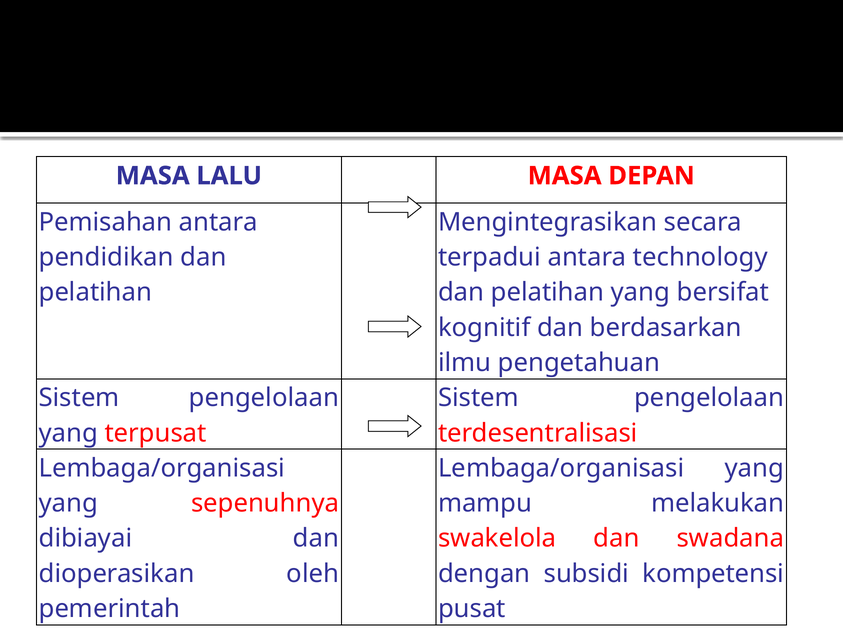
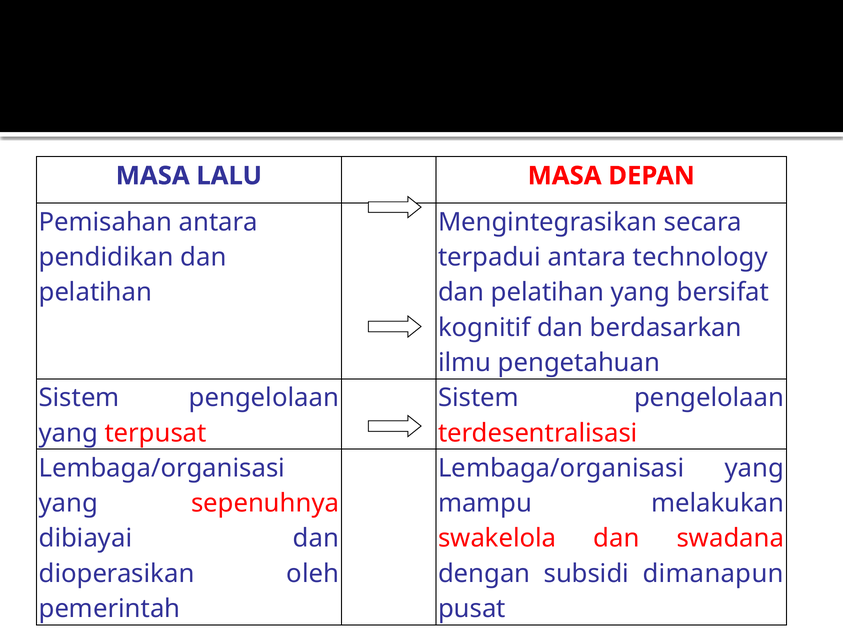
kompetensi: kompetensi -> dimanapun
